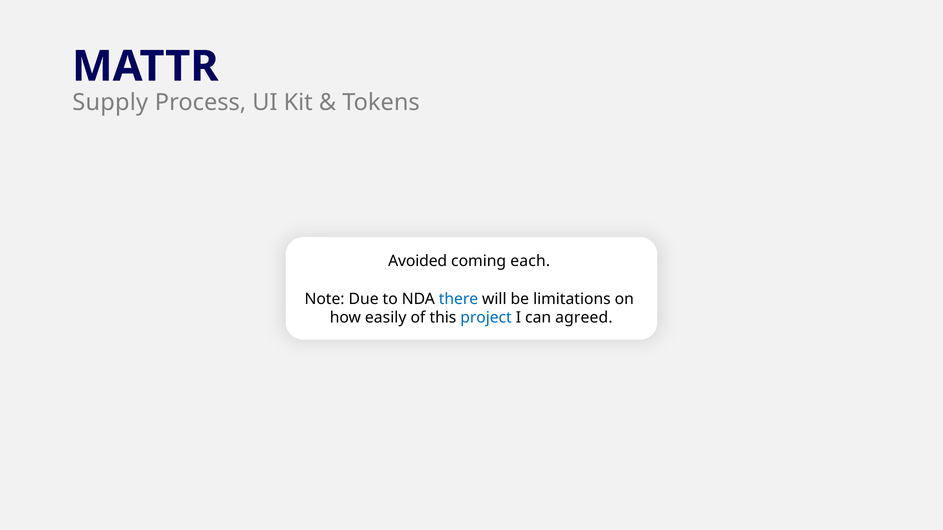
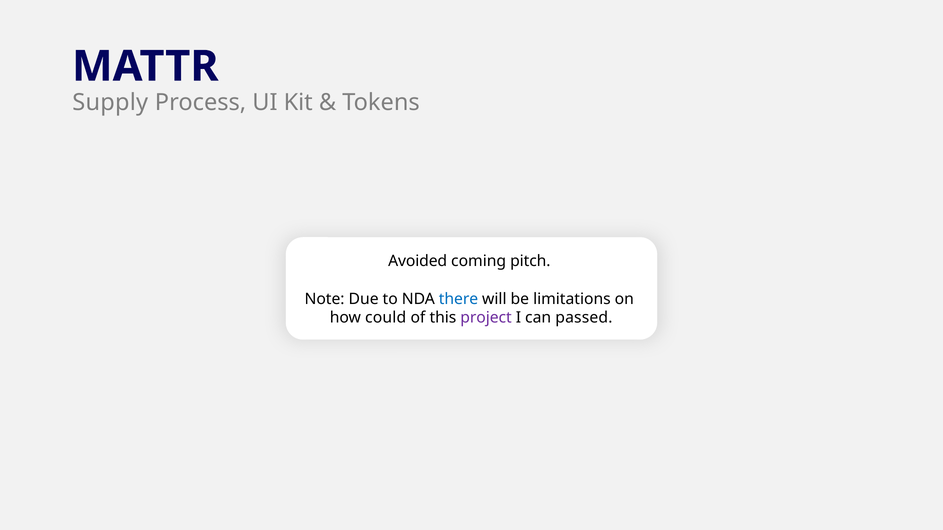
each: each -> pitch
easily: easily -> could
project colour: blue -> purple
agreed: agreed -> passed
